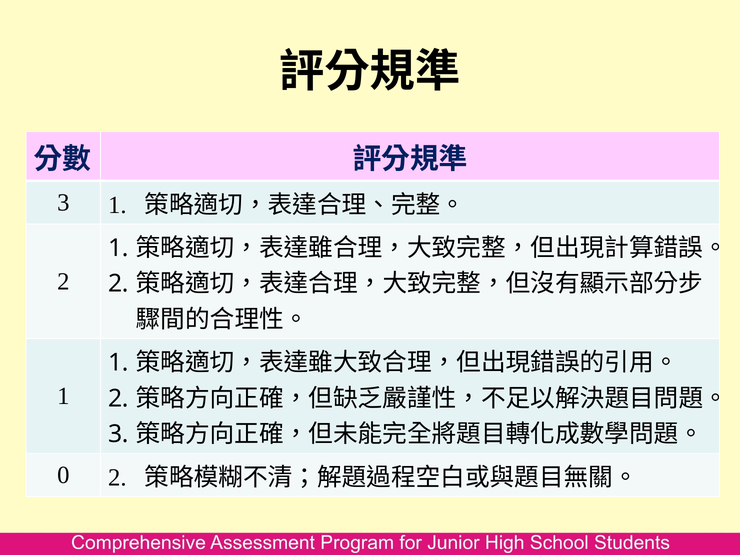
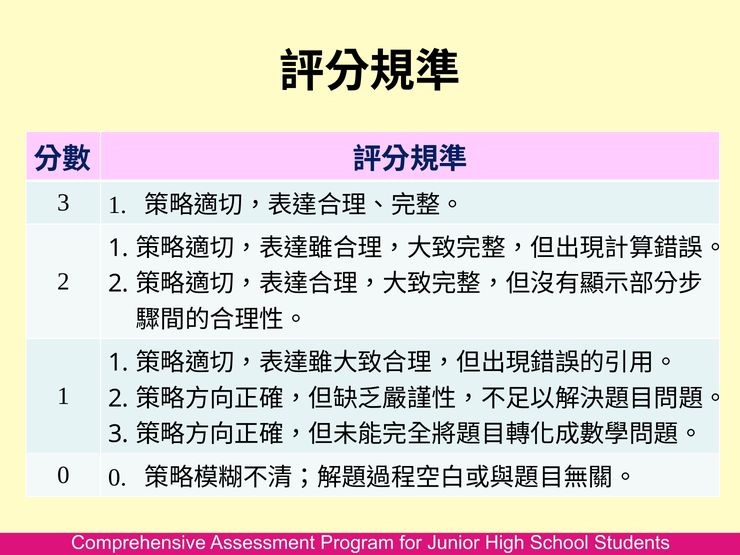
0 2: 2 -> 0
